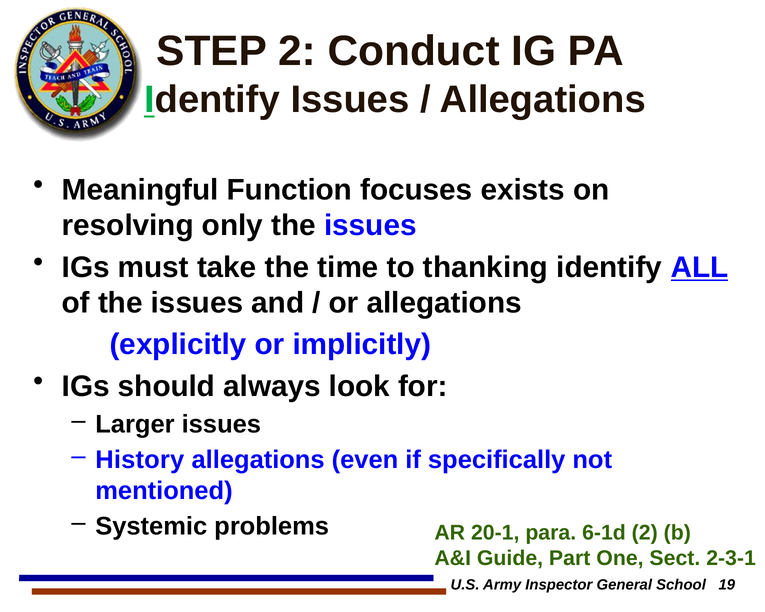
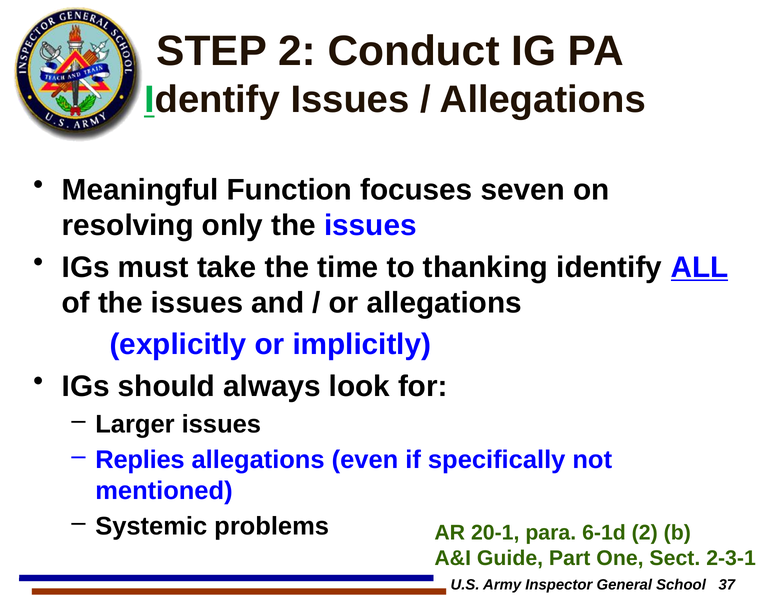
exists: exists -> seven
History: History -> Replies
19: 19 -> 37
